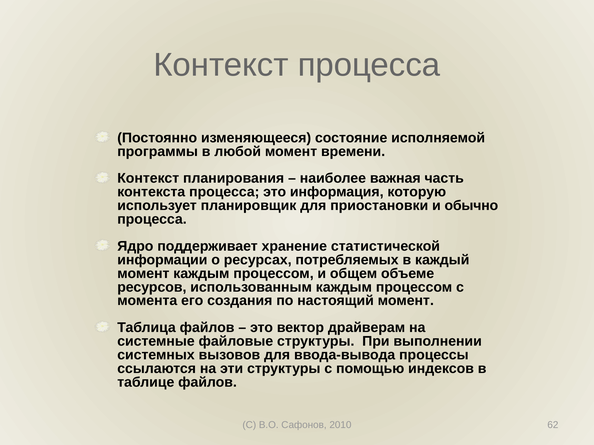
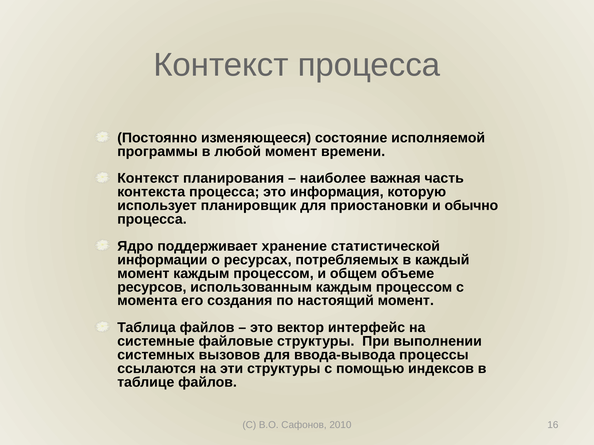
драйверам: драйверам -> интерфейс
62: 62 -> 16
